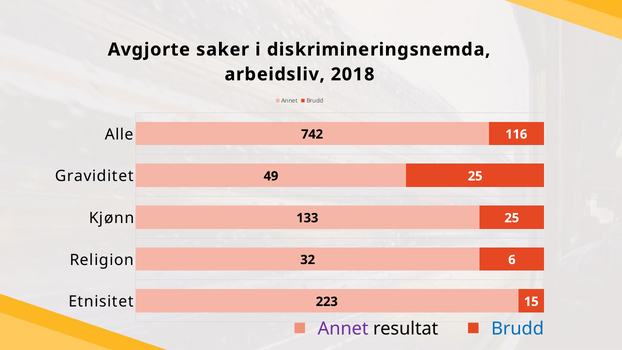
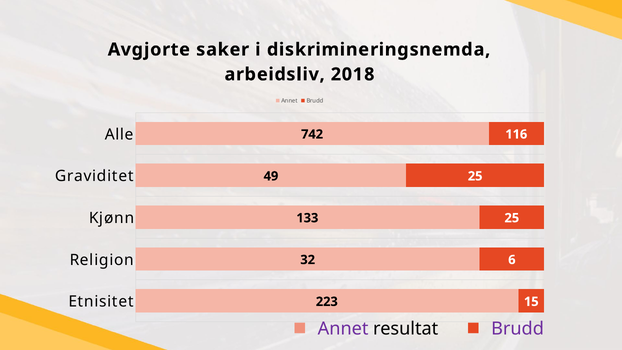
Brudd at (518, 329) colour: blue -> purple
